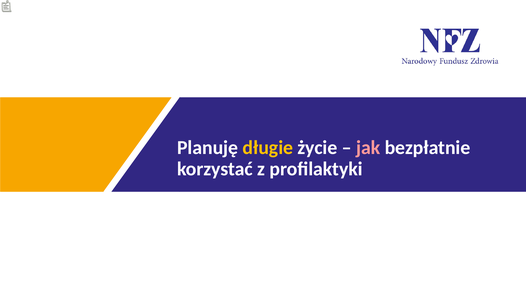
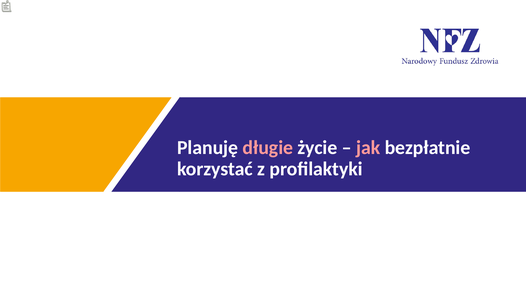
długie colour: yellow -> pink
